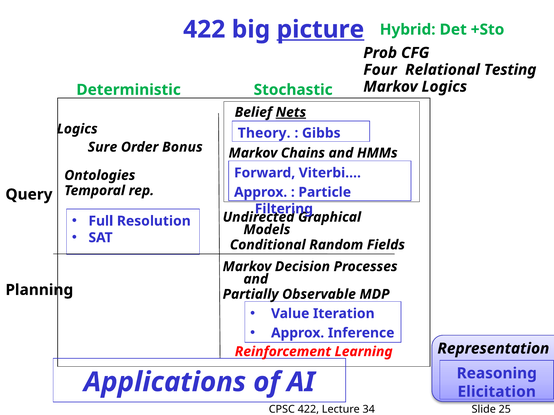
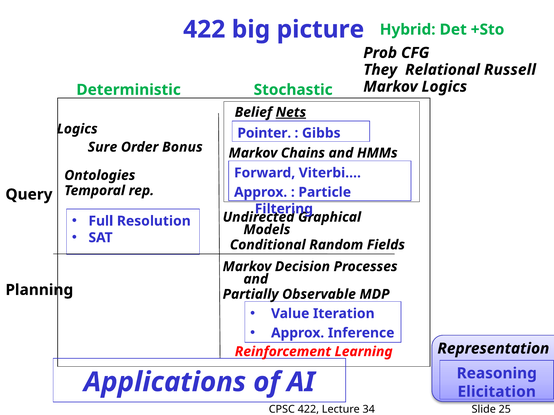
picture underline: present -> none
Four: Four -> They
Testing: Testing -> Russell
Theory: Theory -> Pointer
